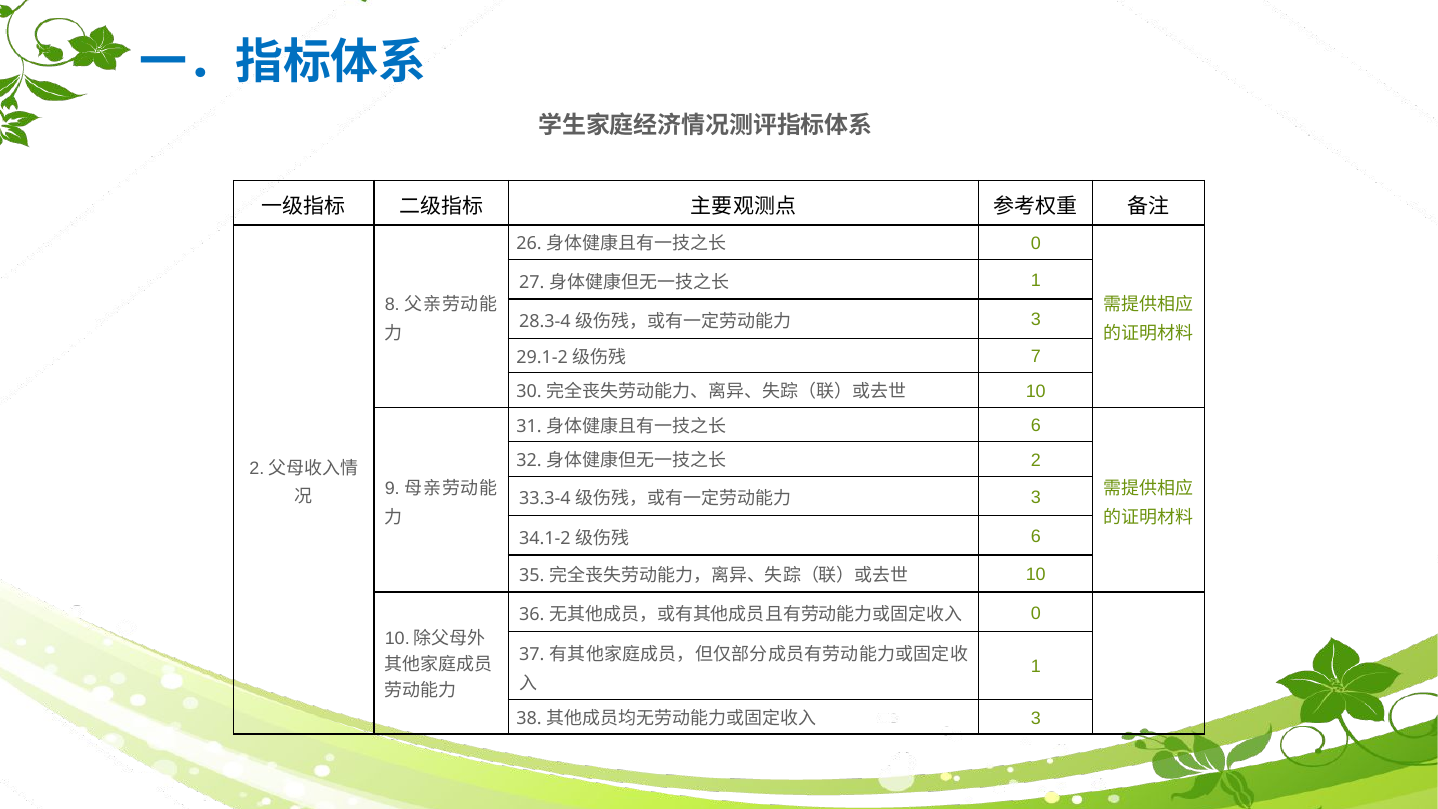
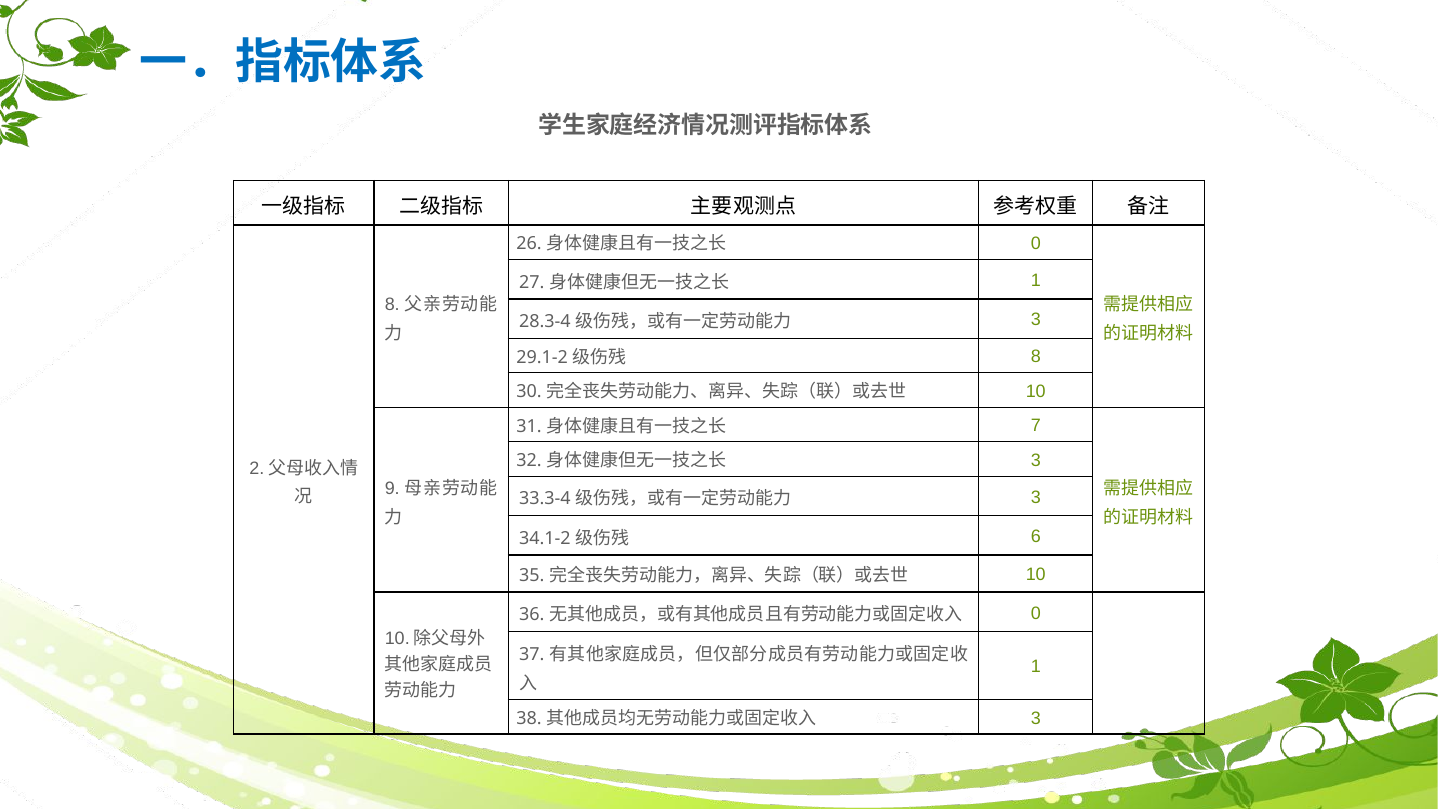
7 at (1036, 357): 7 -> 8
6 at (1036, 426): 6 -> 7
2 at (1036, 460): 2 -> 3
